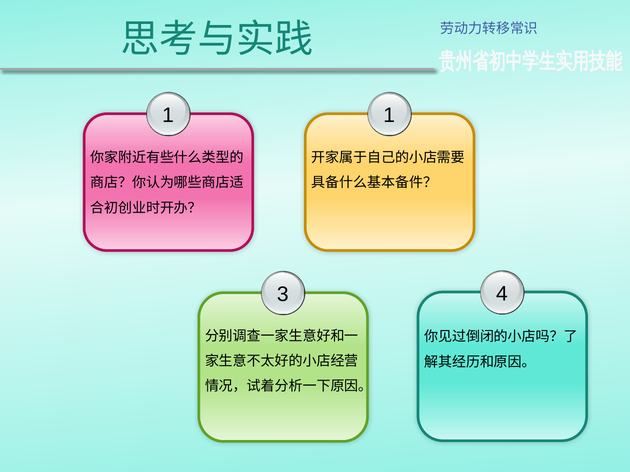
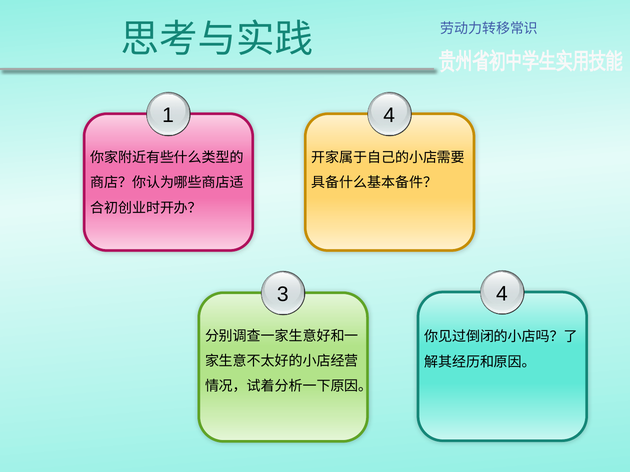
1 1: 1 -> 4
